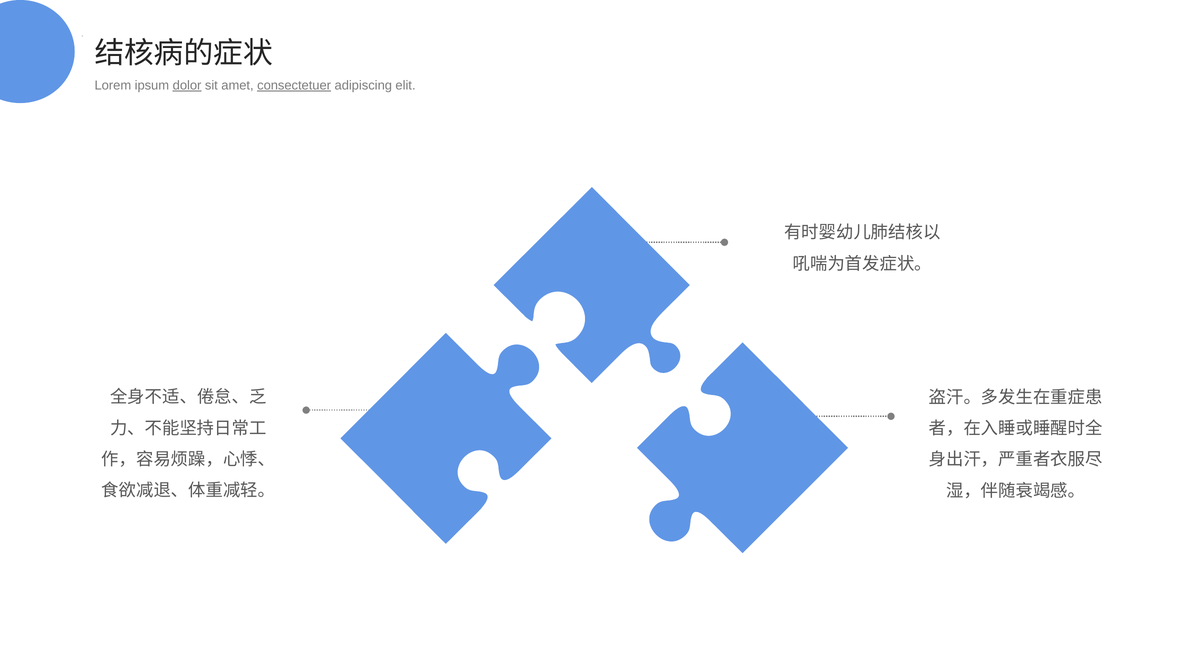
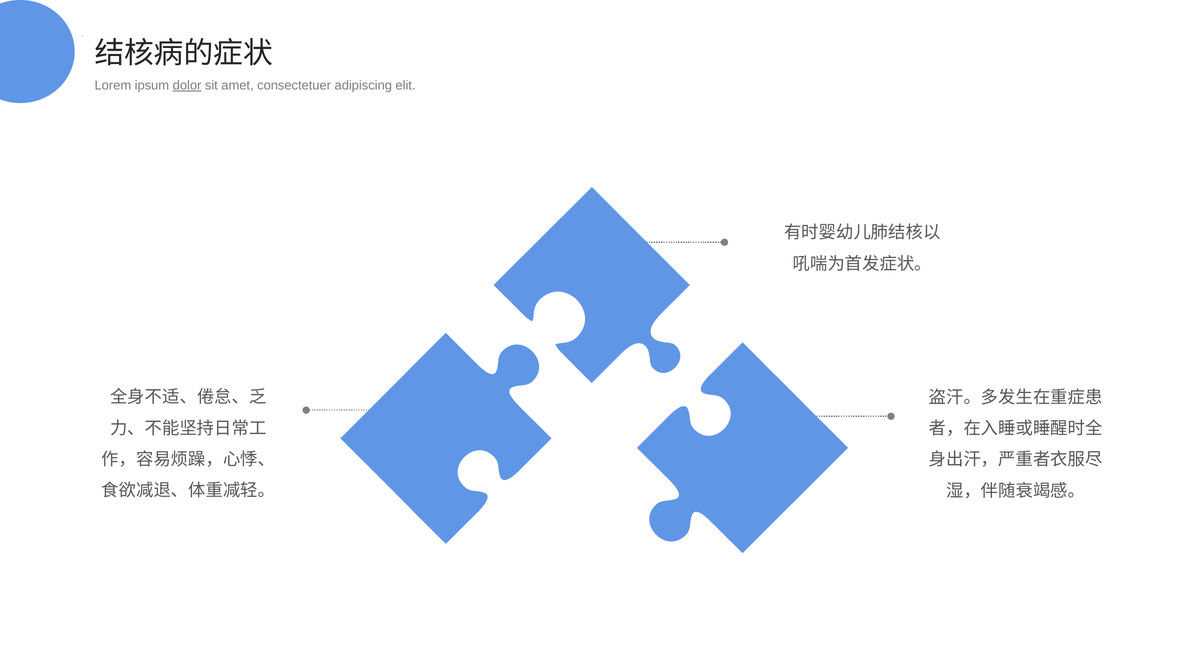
consectetuer underline: present -> none
